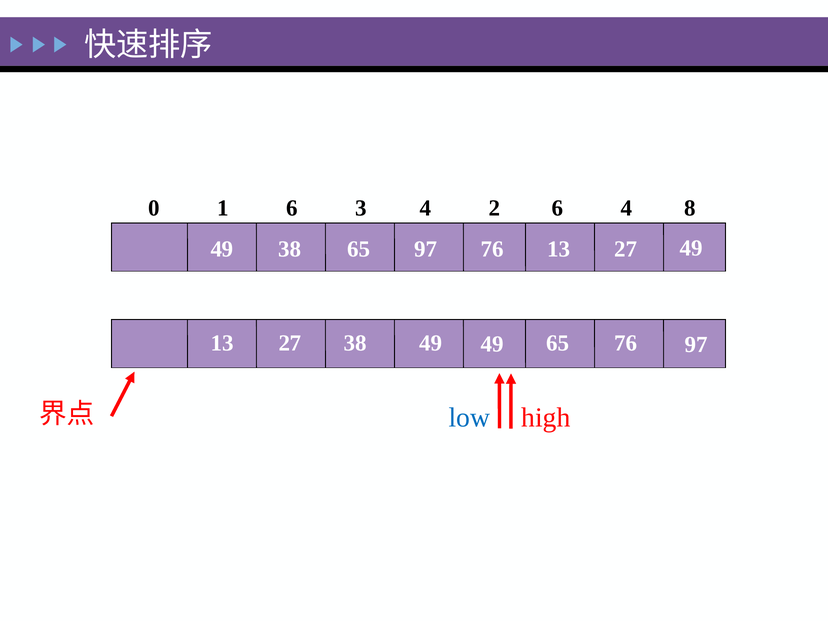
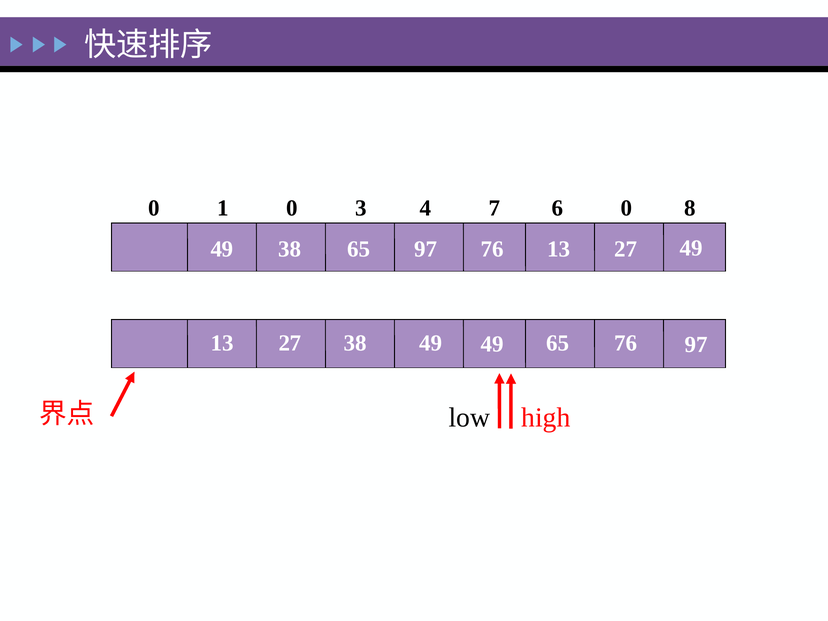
1 6: 6 -> 0
2: 2 -> 7
6 4: 4 -> 0
low colour: blue -> black
